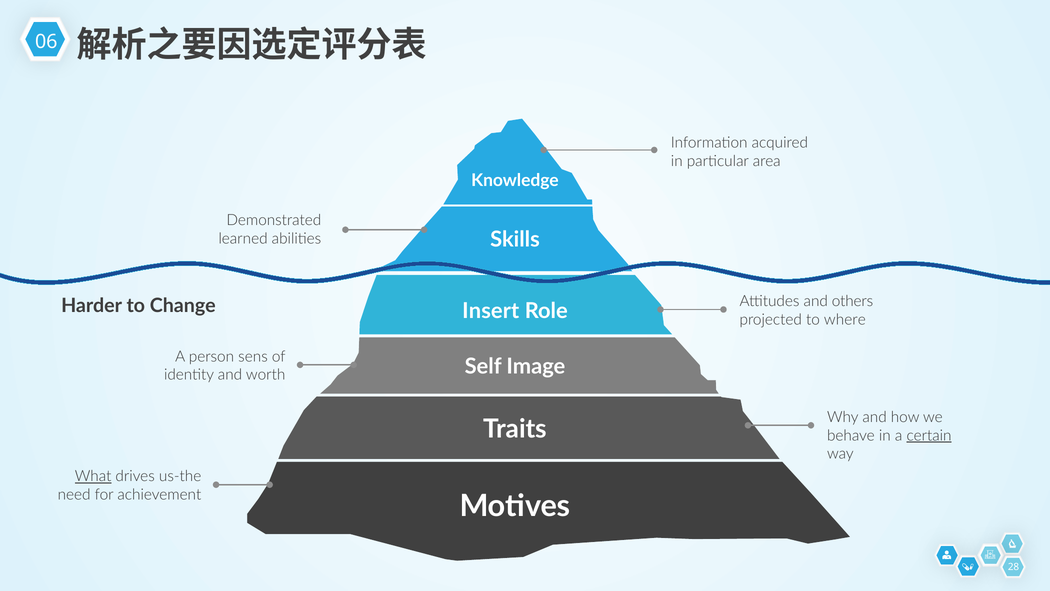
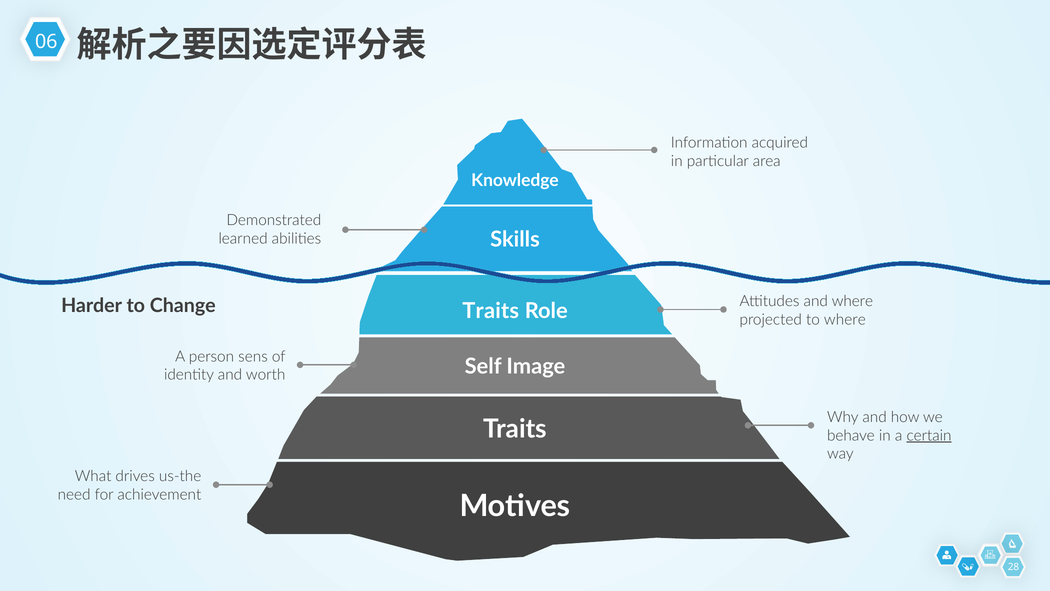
and others: others -> where
Insert at (491, 311): Insert -> Traits
What underline: present -> none
